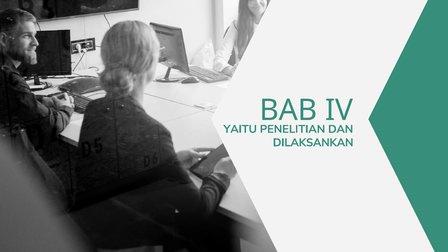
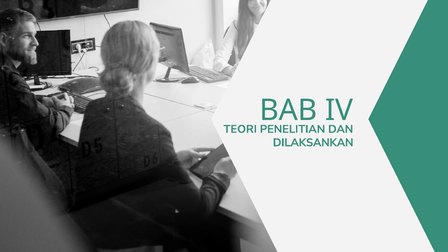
YAITU: YAITU -> TEORI
